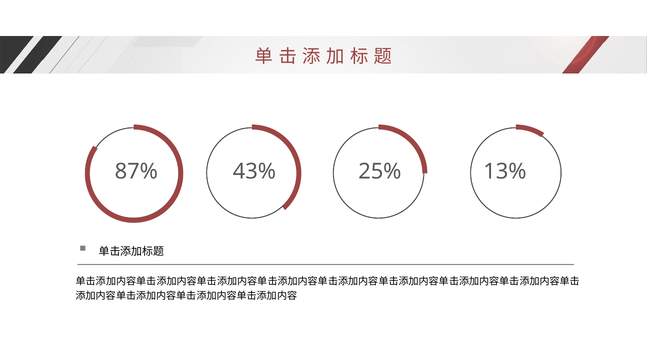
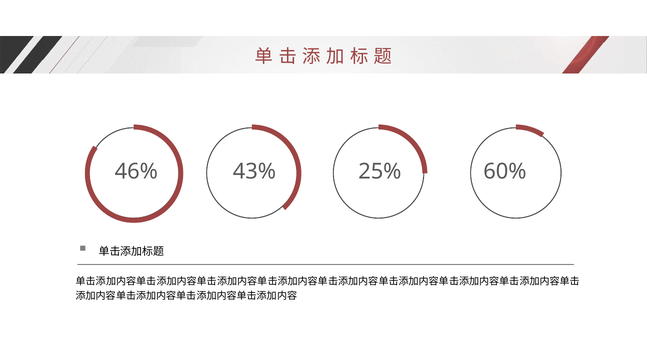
87%: 87% -> 46%
13%: 13% -> 60%
